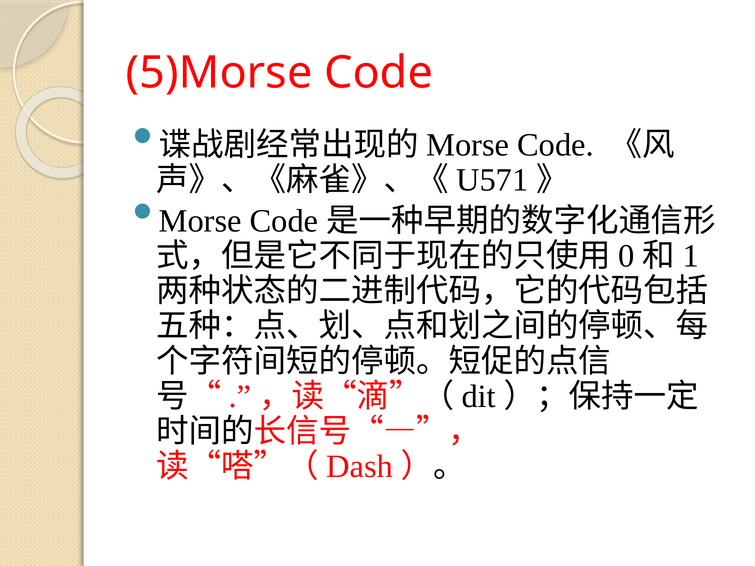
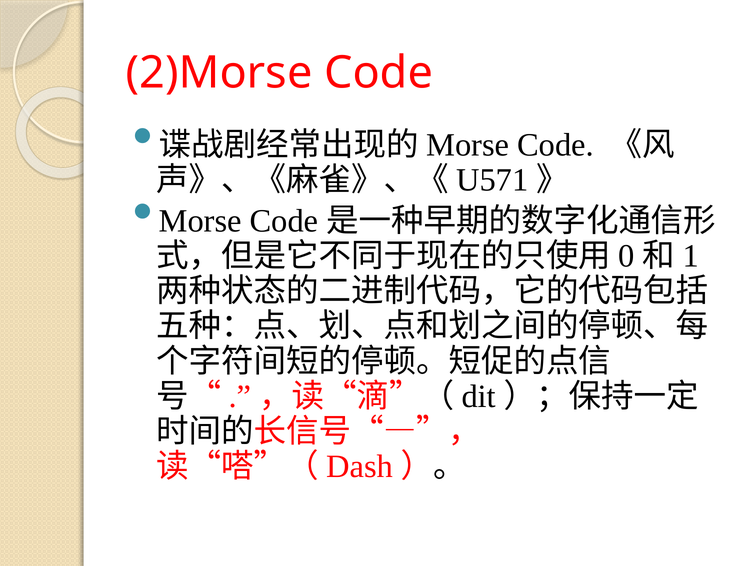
5)Morse: 5)Morse -> 2)Morse
